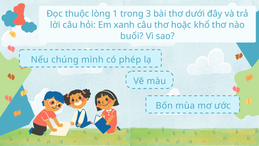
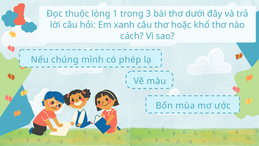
buổi: buổi -> cách
